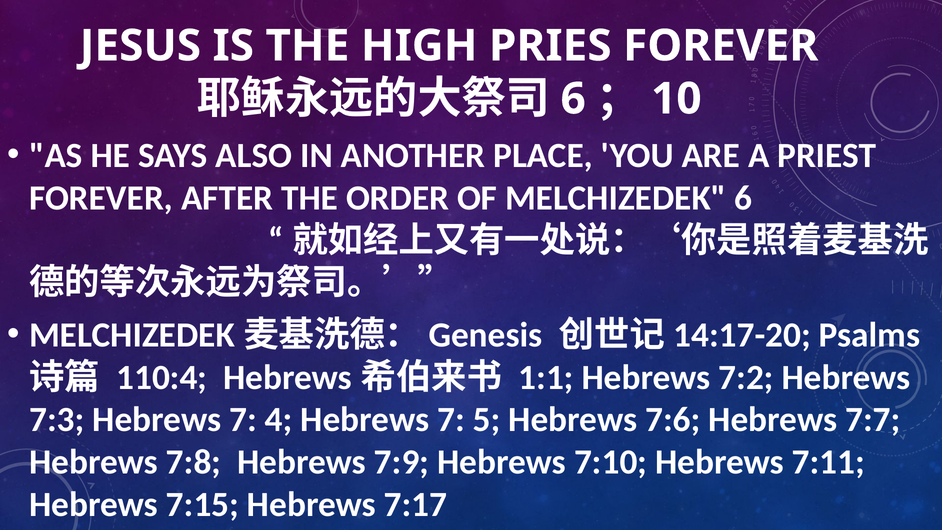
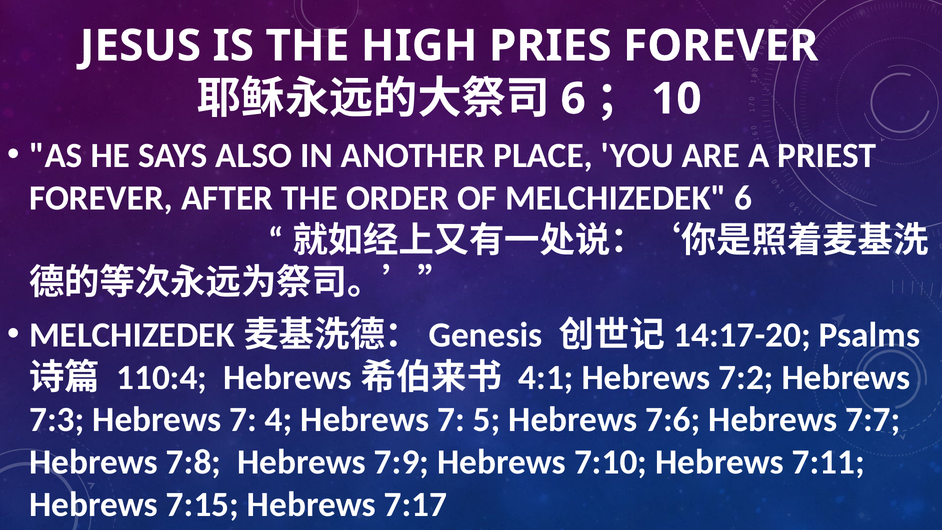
1:1: 1:1 -> 4:1
